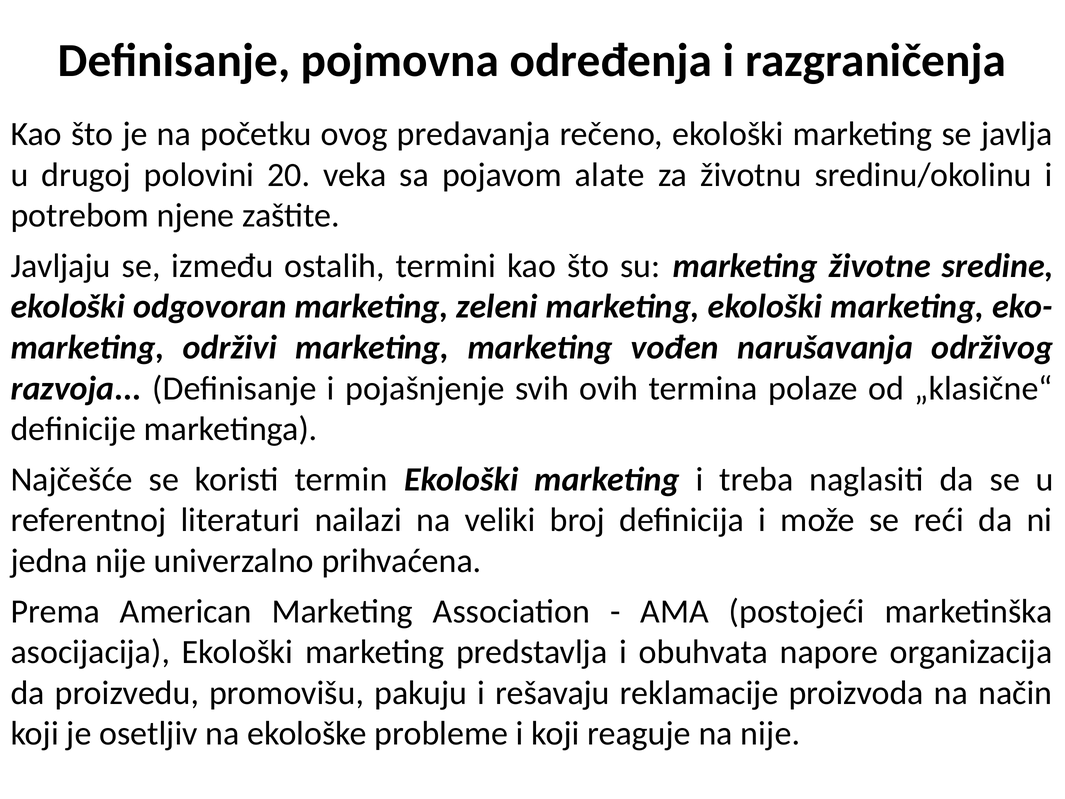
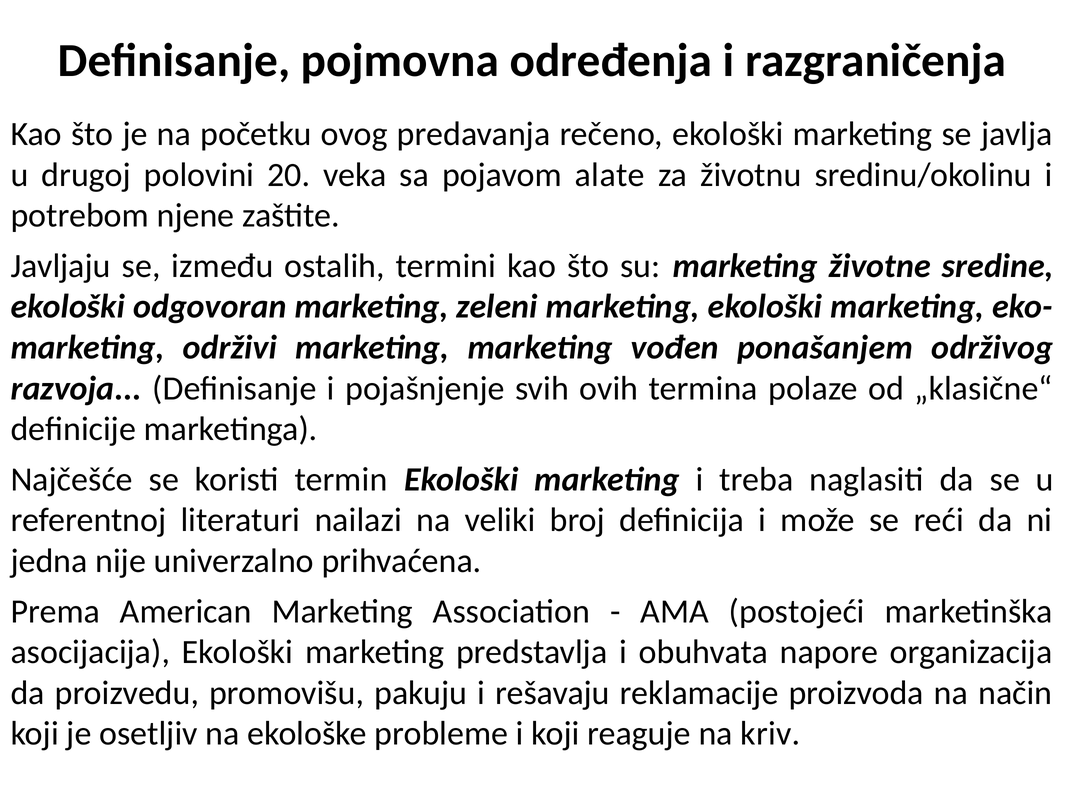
narušavanja: narušavanja -> ponašanjem
na nije: nije -> kriv
